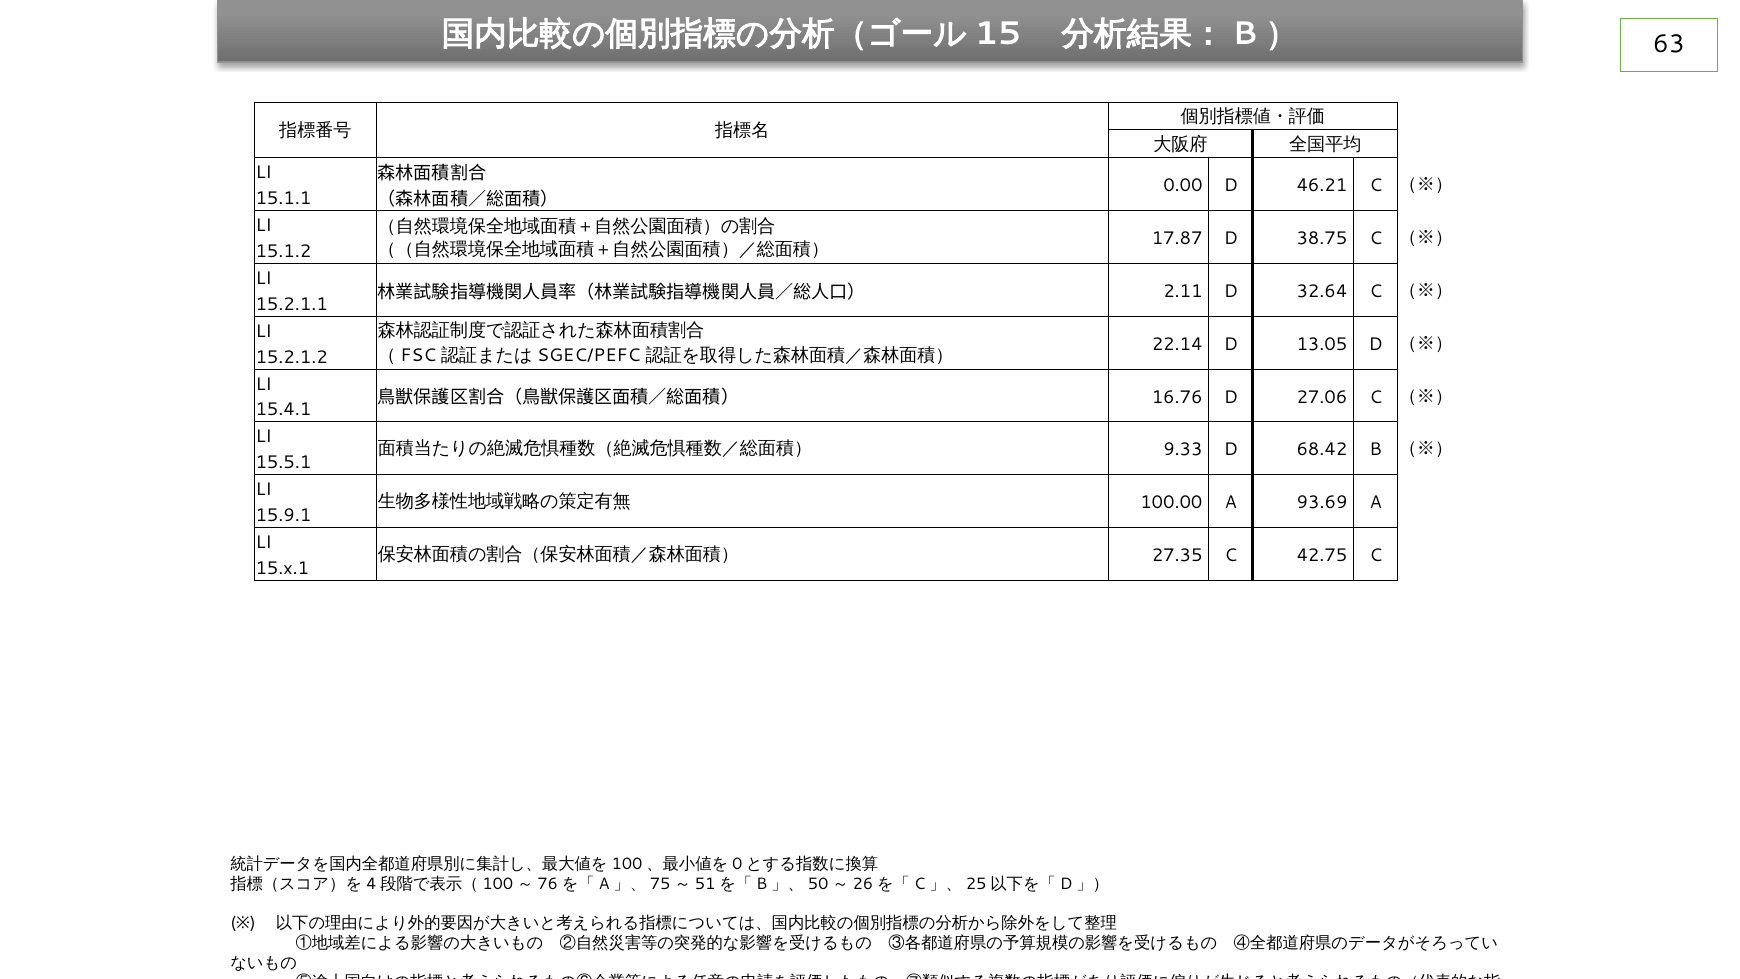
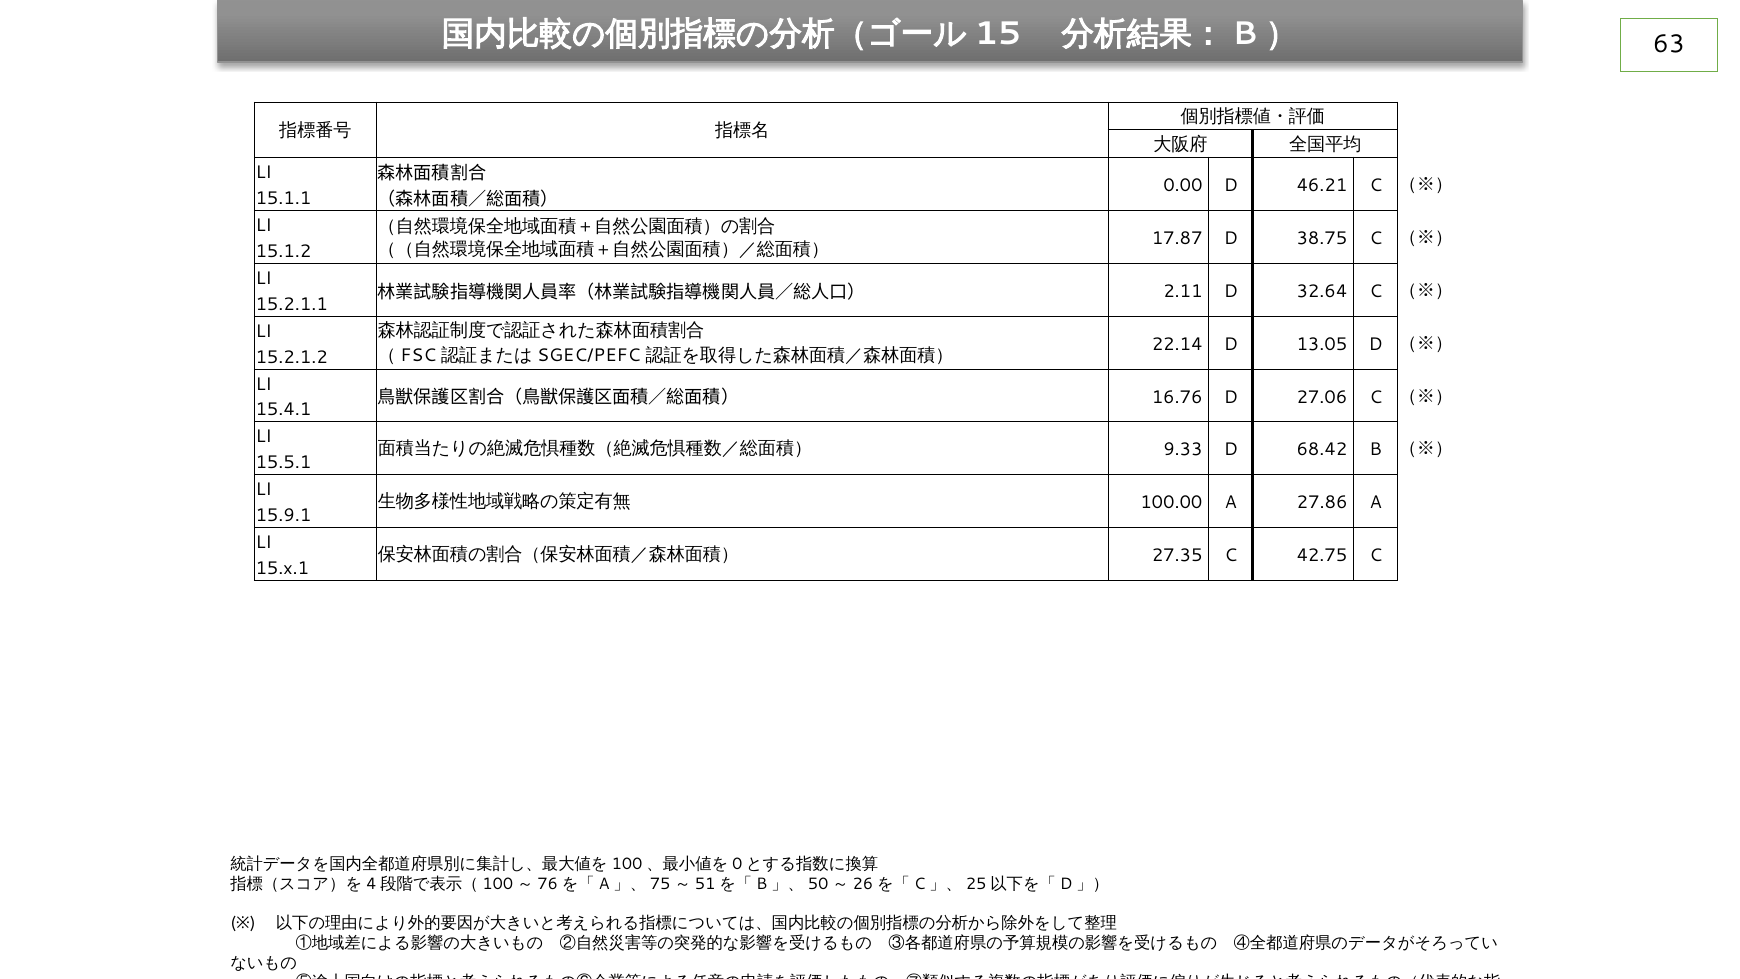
93.69: 93.69 -> 27.86
